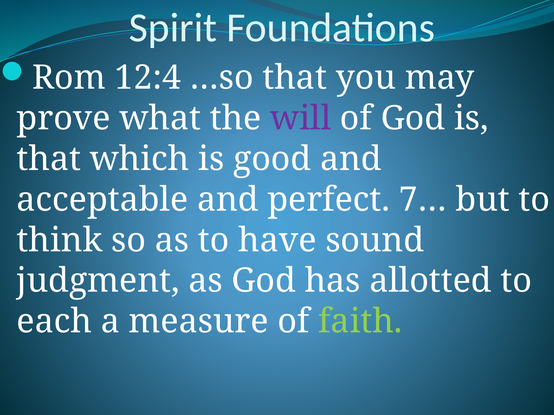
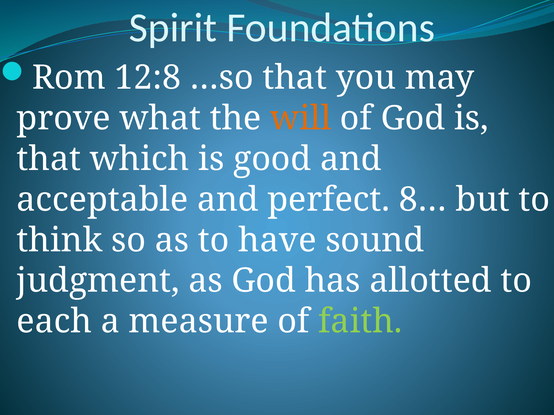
12:4: 12:4 -> 12:8
will colour: purple -> orange
7…: 7… -> 8…
